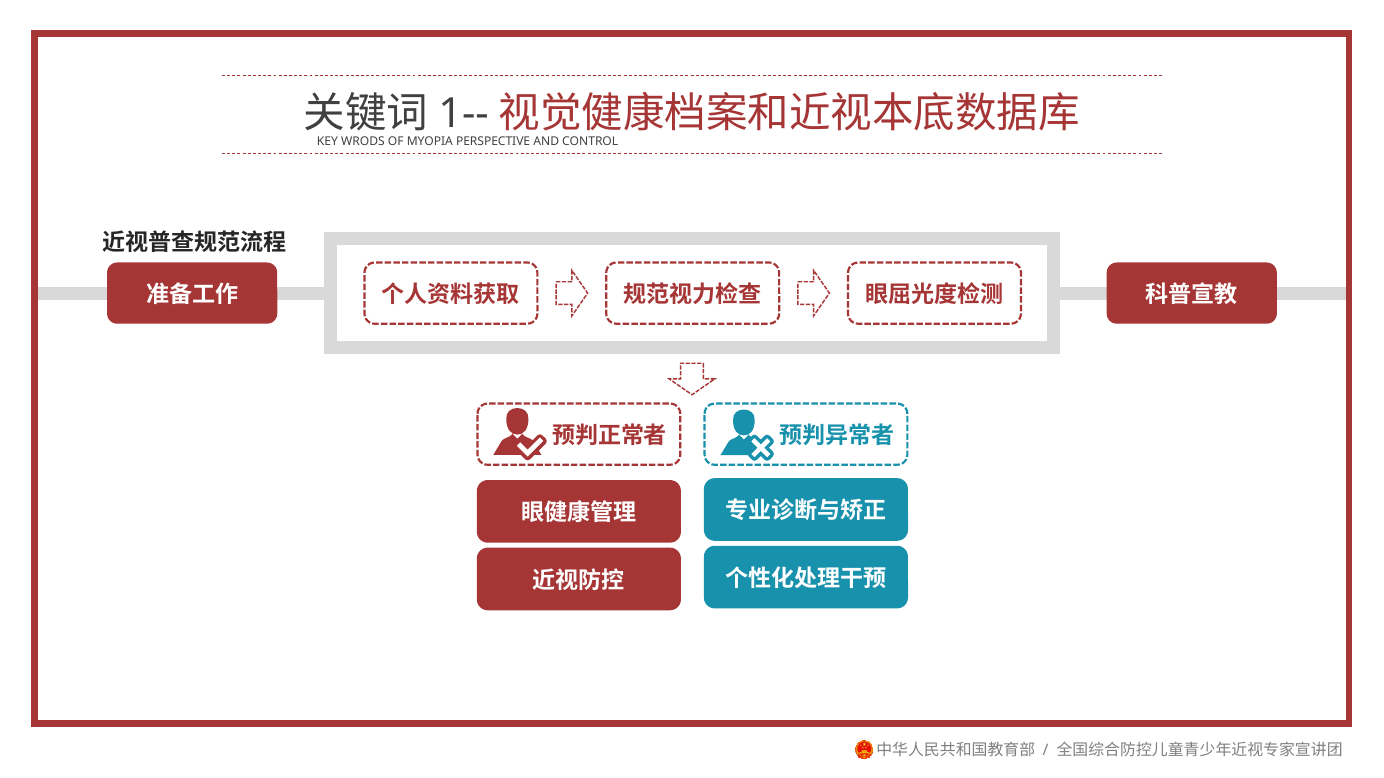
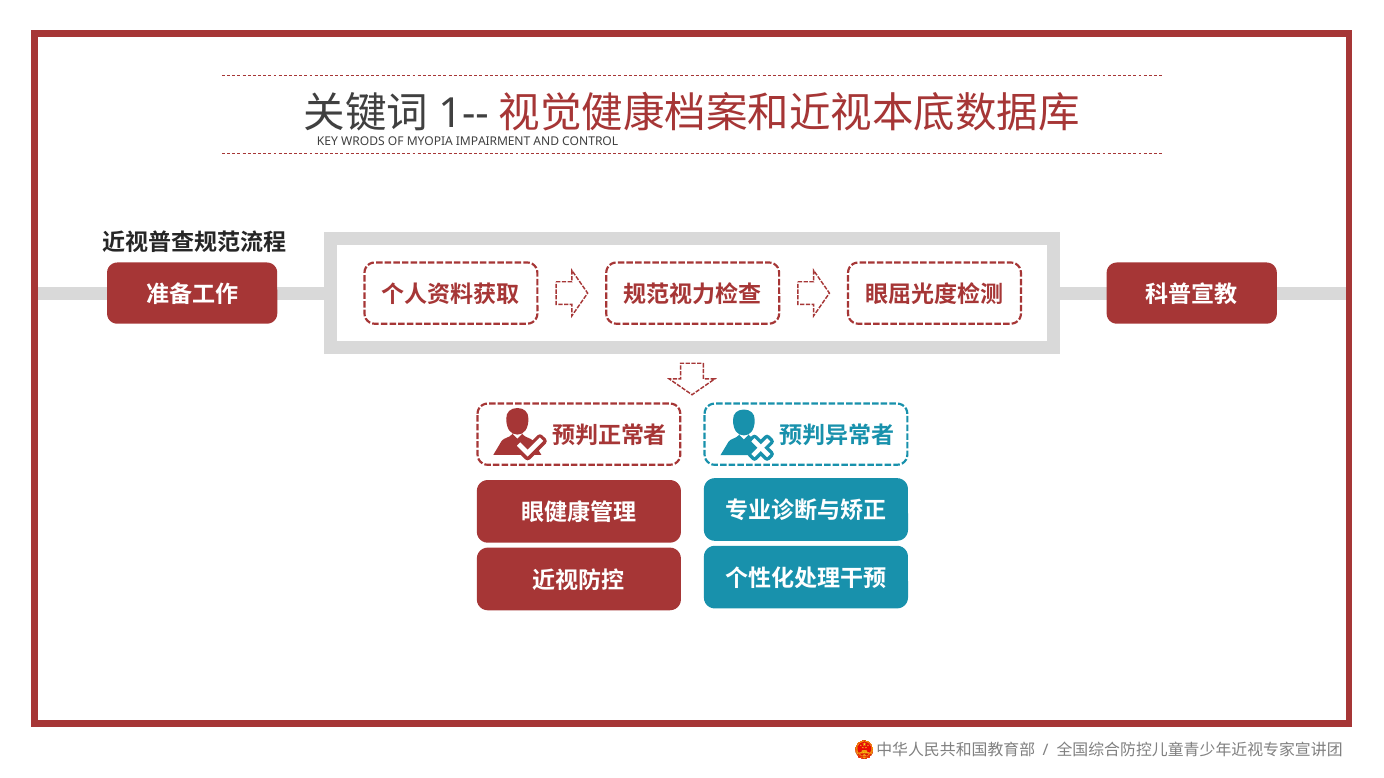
PERSPECTIVE: PERSPECTIVE -> IMPAIRMENT
